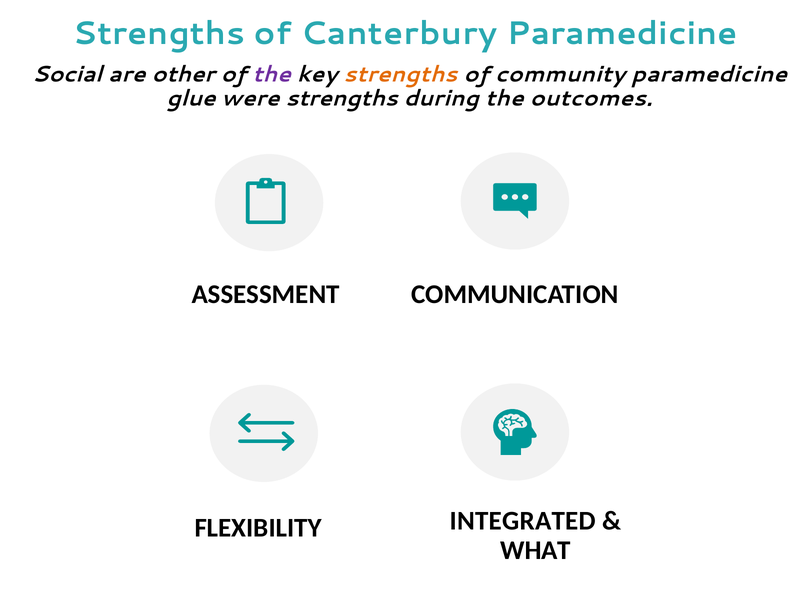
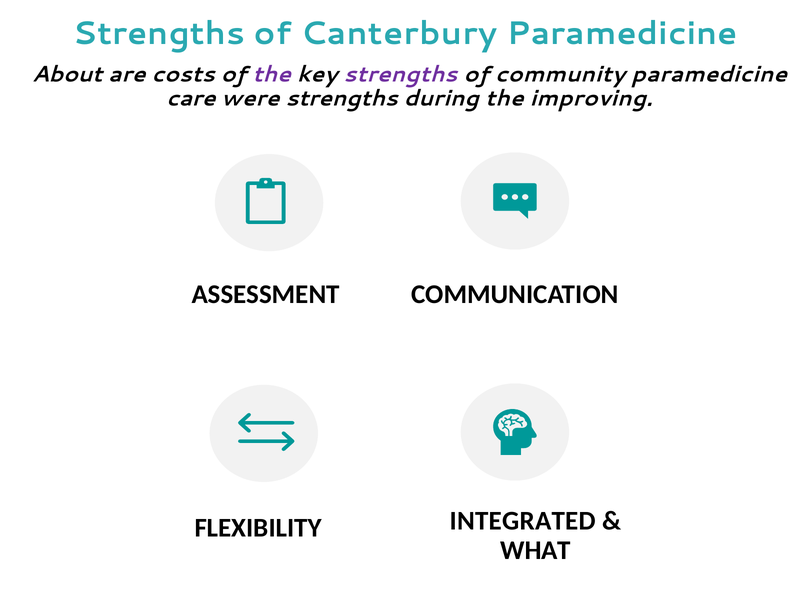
Social: Social -> About
other: other -> costs
strengths at (401, 74) colour: orange -> purple
glue: glue -> care
outcomes: outcomes -> improving
